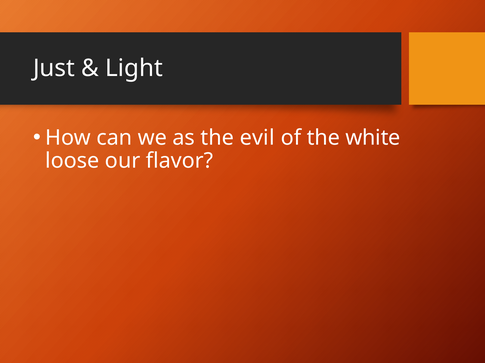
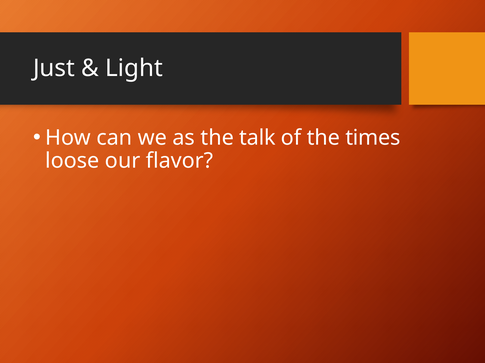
evil: evil -> talk
white: white -> times
